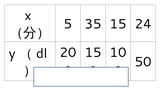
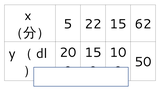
35: 35 -> 22
24: 24 -> 62
